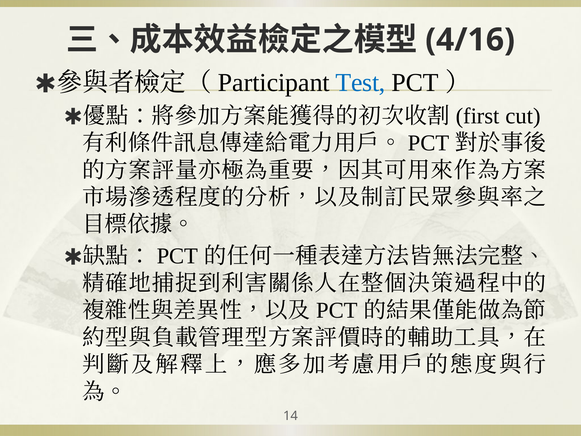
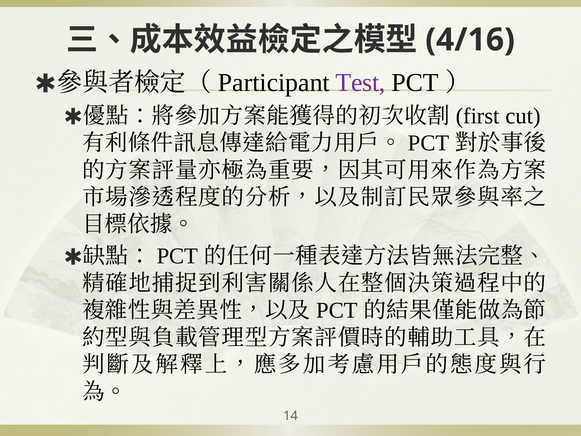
Test colour: blue -> purple
